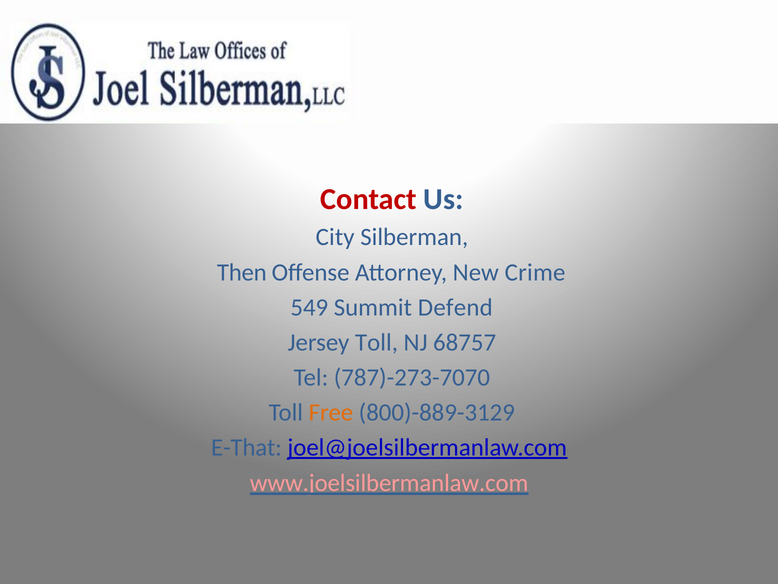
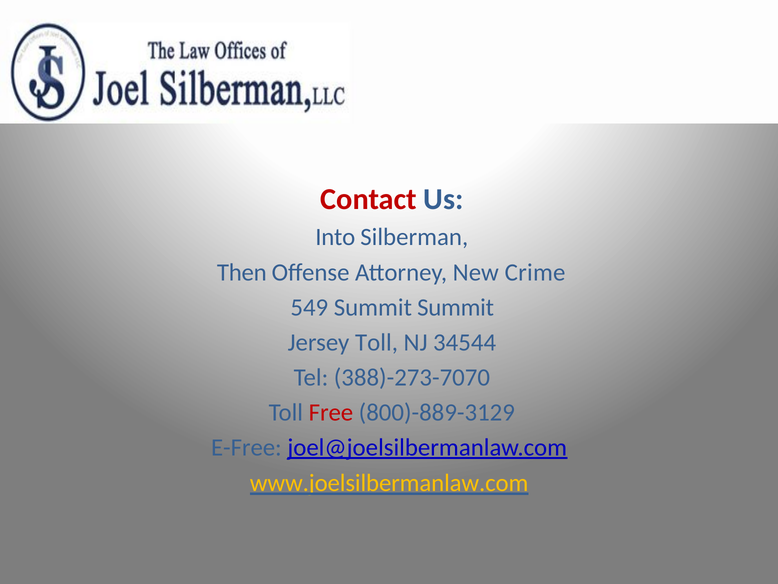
City: City -> Into
Summit Defend: Defend -> Summit
68757: 68757 -> 34544
787)-273-7070: 787)-273-7070 -> 388)-273-7070
Free colour: orange -> red
E-That: E-That -> E-Free
www.joelsilbermanlaw.com colour: pink -> yellow
